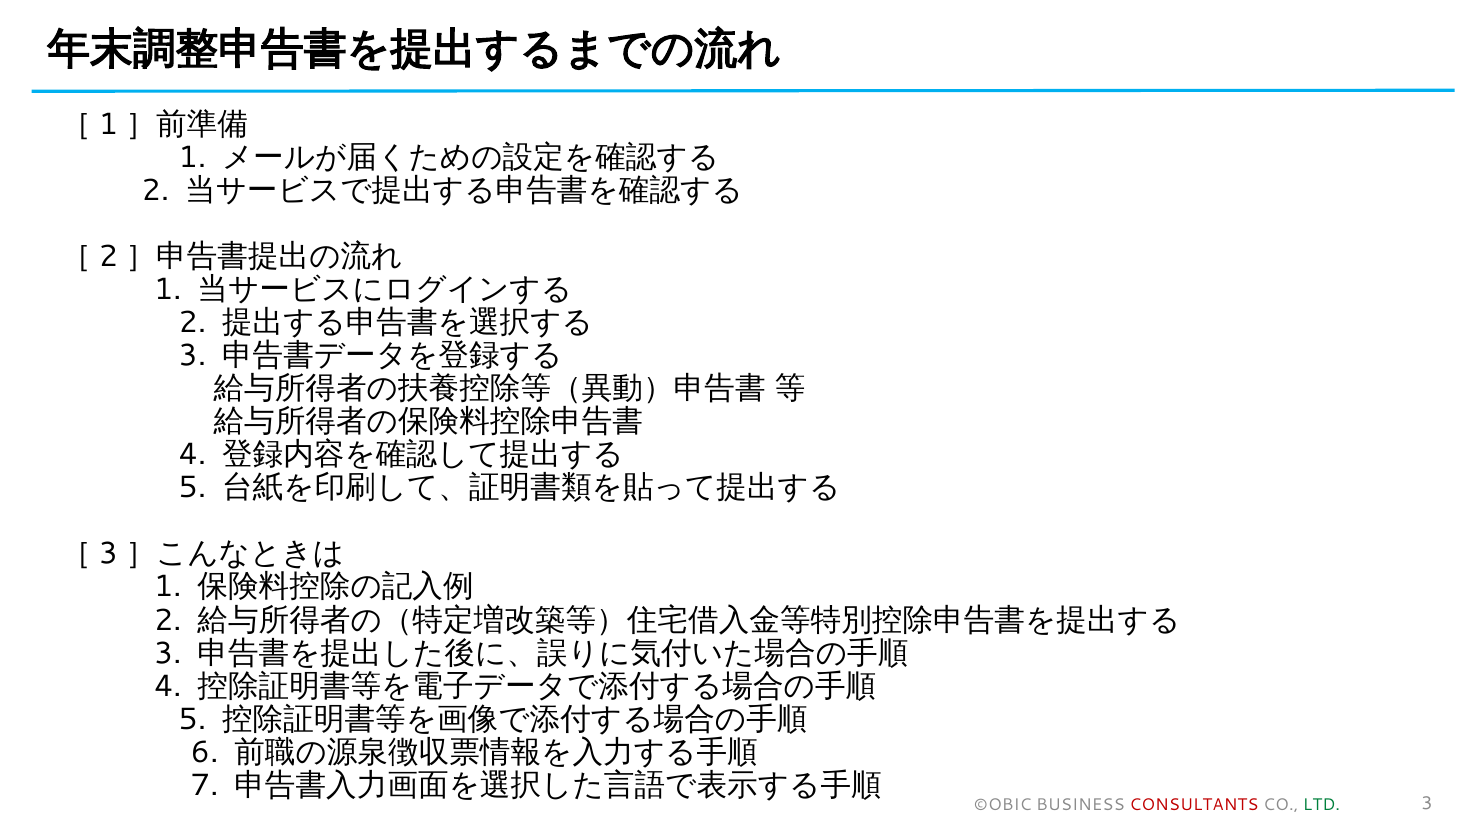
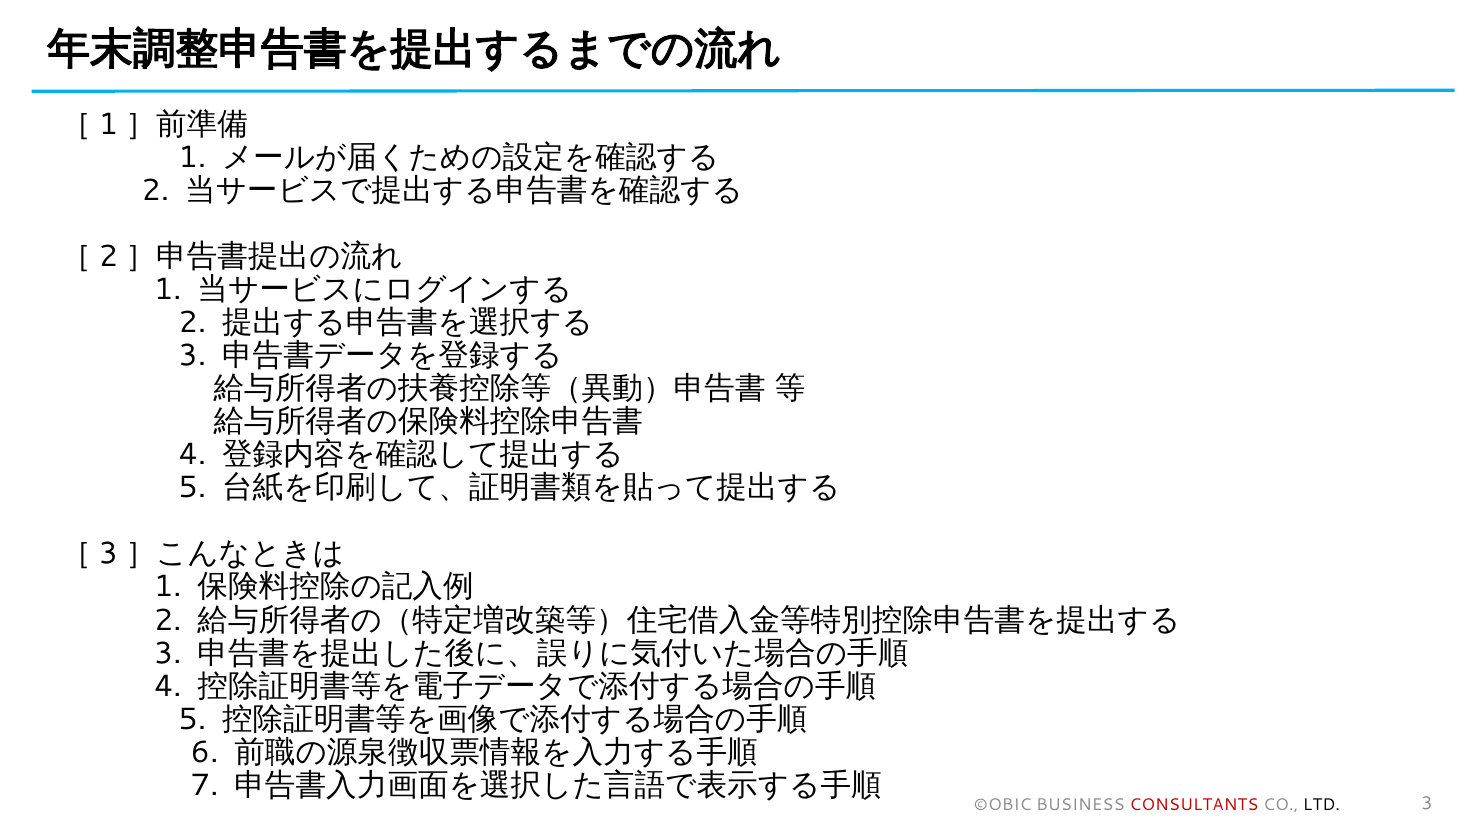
LTD colour: green -> black
